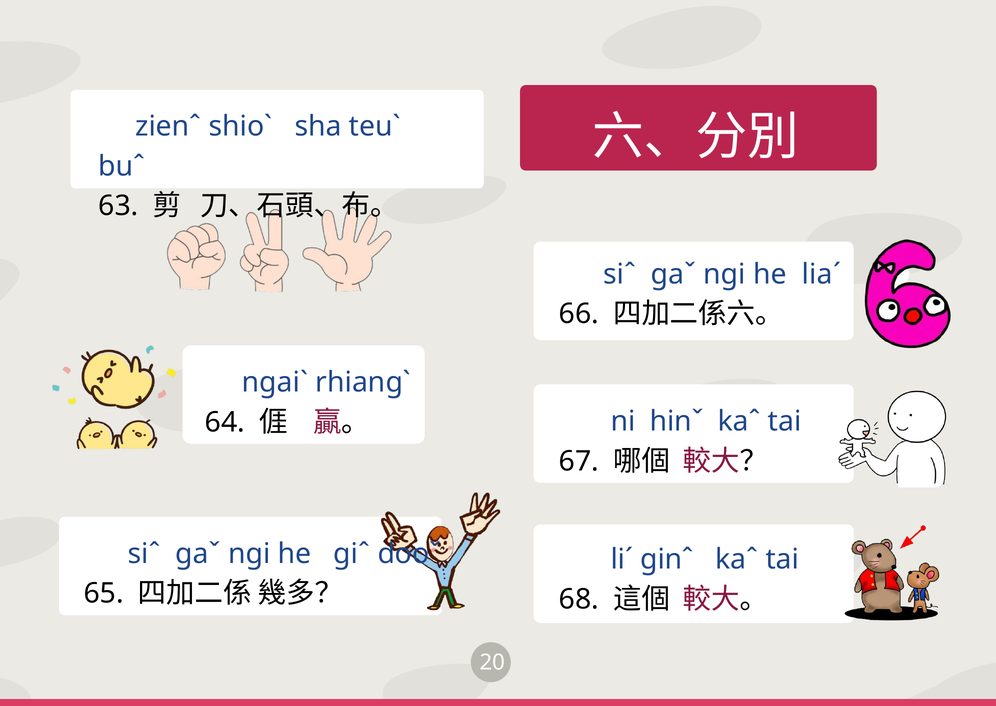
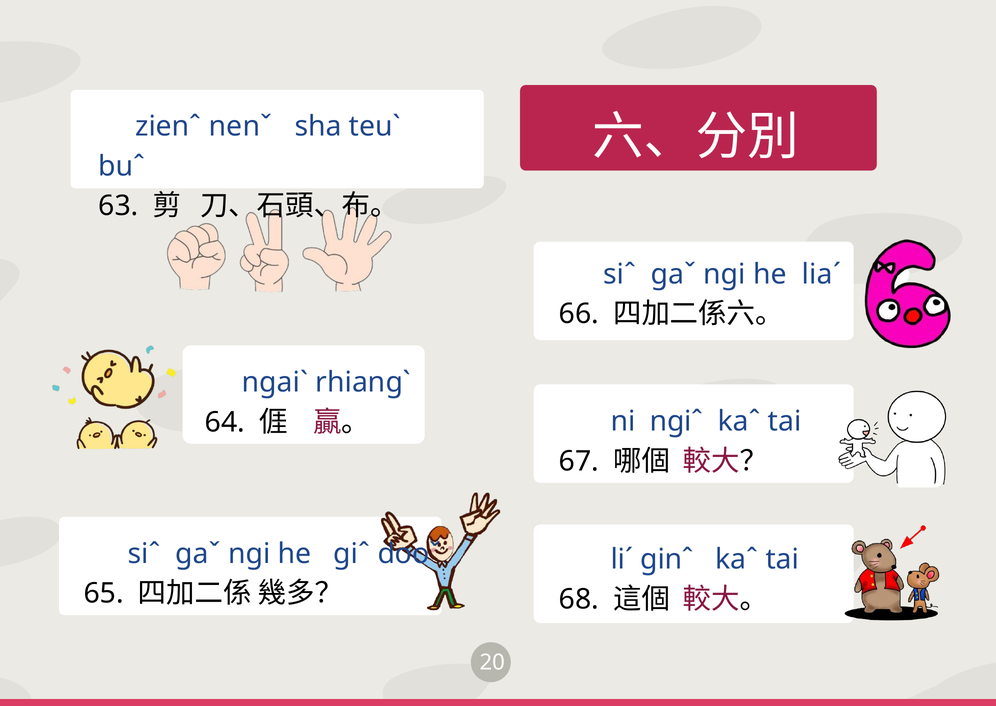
shioˋ: shioˋ -> nenˇ
hinˇ: hinˇ -> ngiˆ
